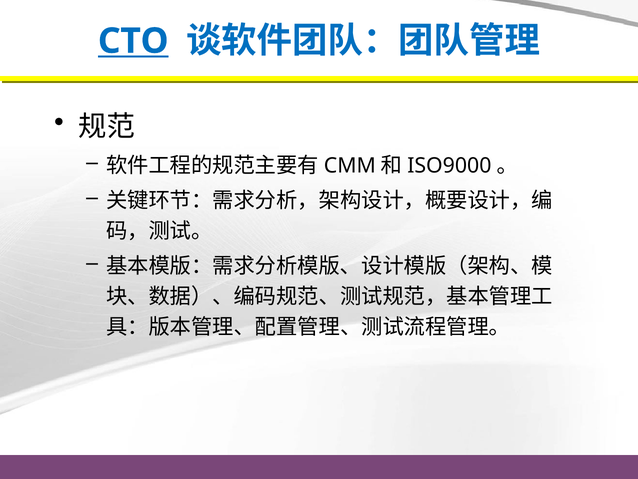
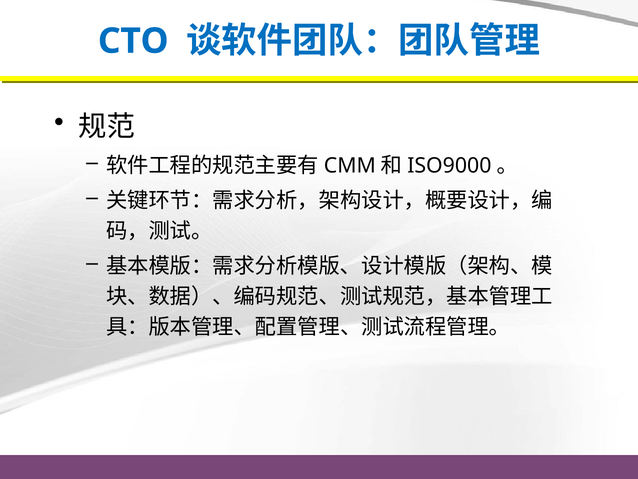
CTO underline: present -> none
